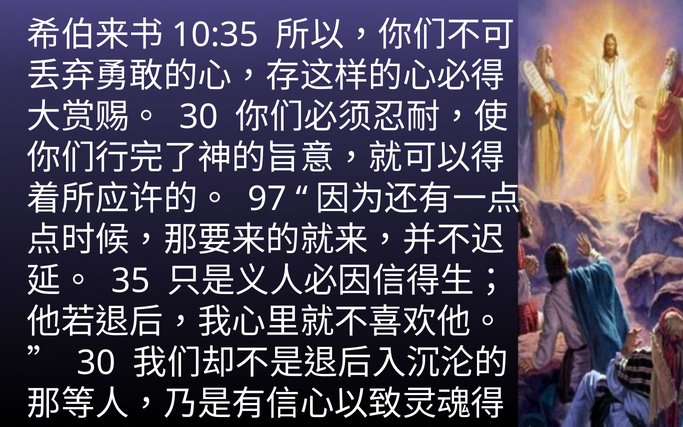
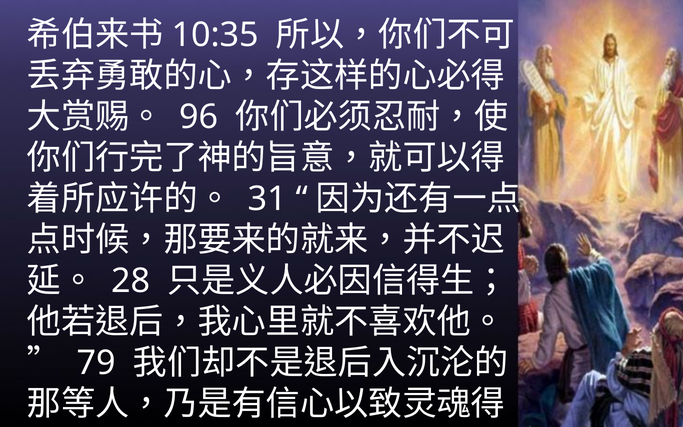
30 at (199, 117): 30 -> 96
97: 97 -> 31
35: 35 -> 28
30 at (96, 363): 30 -> 79
